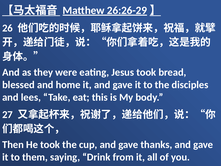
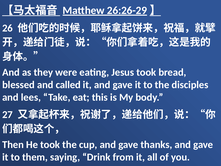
home: home -> called
